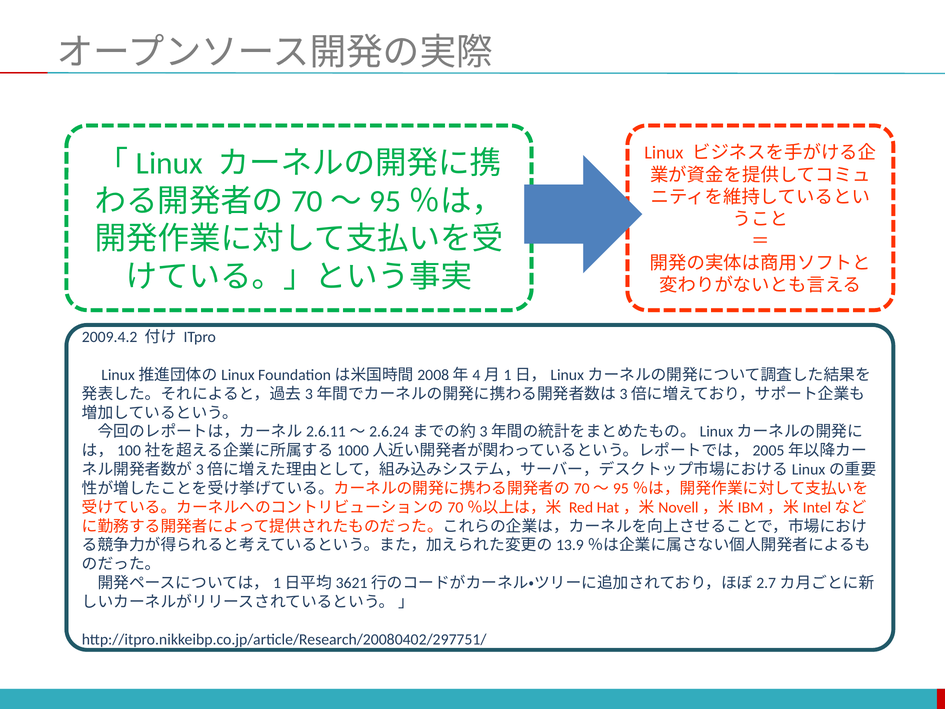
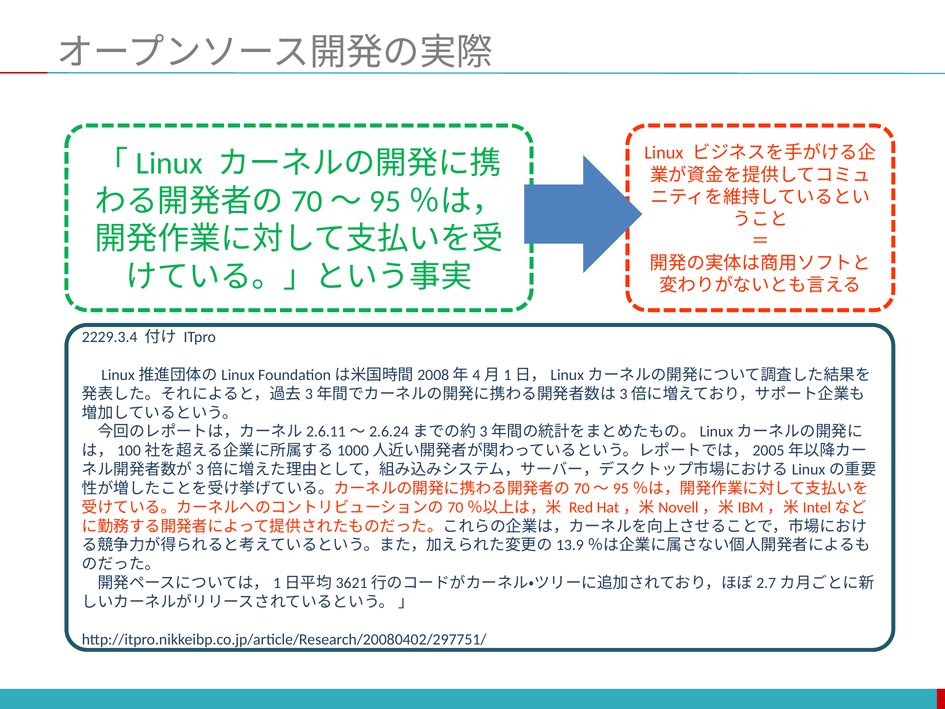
2009.4.2: 2009.4.2 -> 2229.3.4
